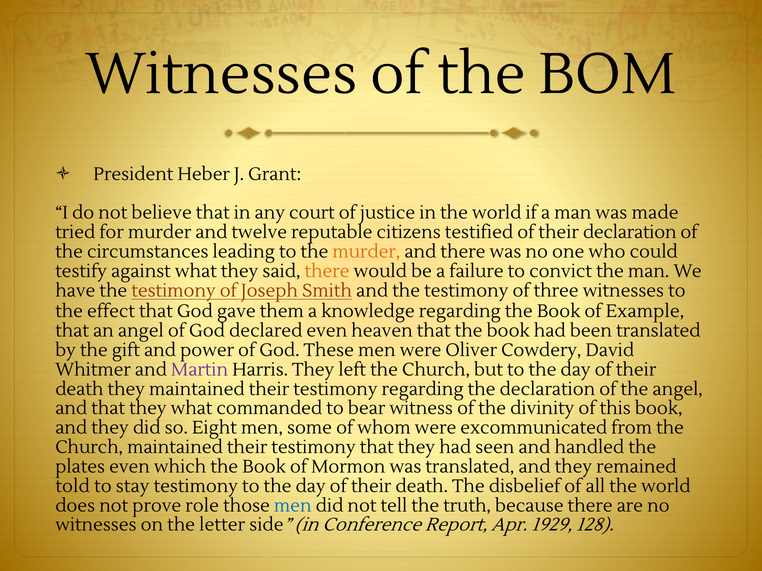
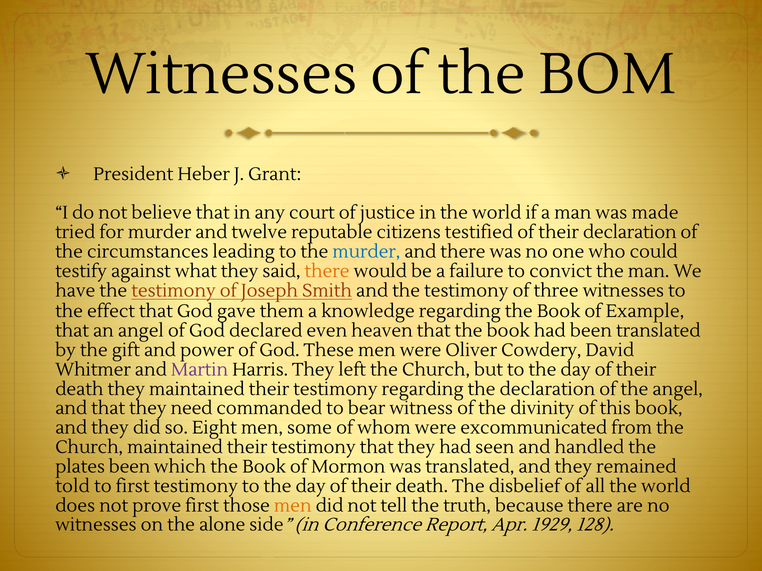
murder at (366, 252) colour: orange -> blue
they what: what -> need
plates even: even -> been
to stay: stay -> first
prove role: role -> first
men at (293, 506) colour: blue -> orange
letter: letter -> alone
